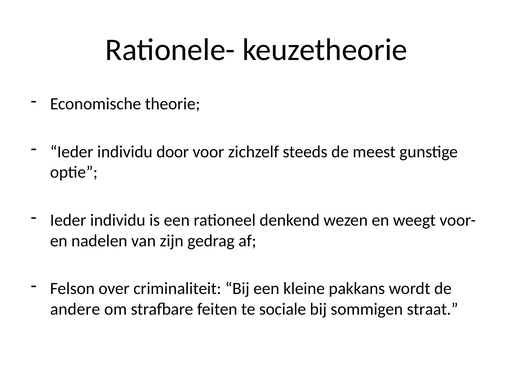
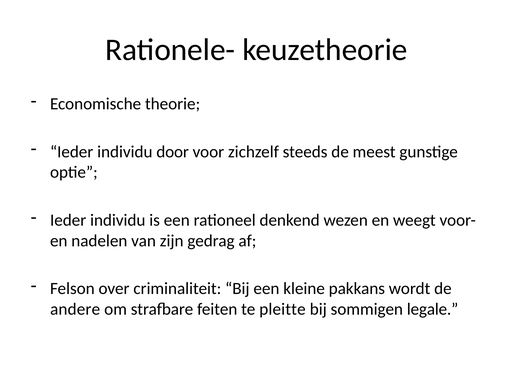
sociale: sociale -> pleitte
straat: straat -> legale
